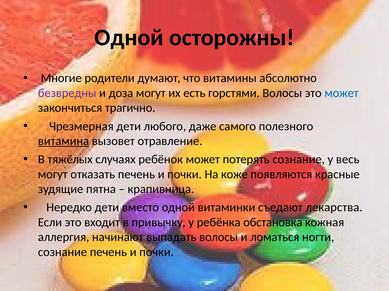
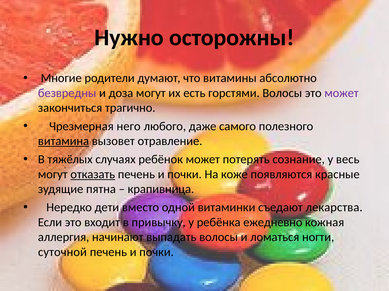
Одной at (129, 38): Одной -> Нужно
может at (341, 93) colour: blue -> purple
Чрезмерная дети: дети -> него
отказать underline: none -> present
обстановка: обстановка -> ежедневно
сознание at (62, 253): сознание -> суточной
